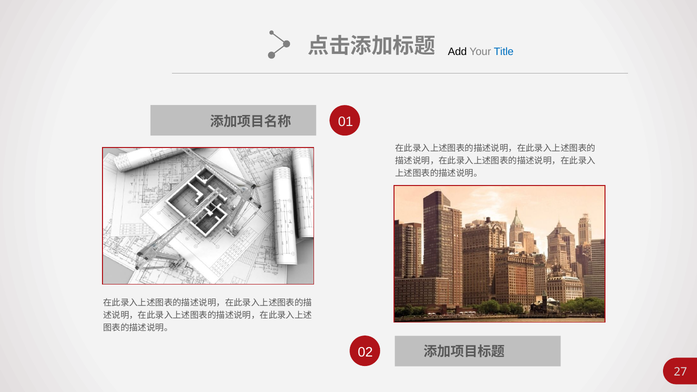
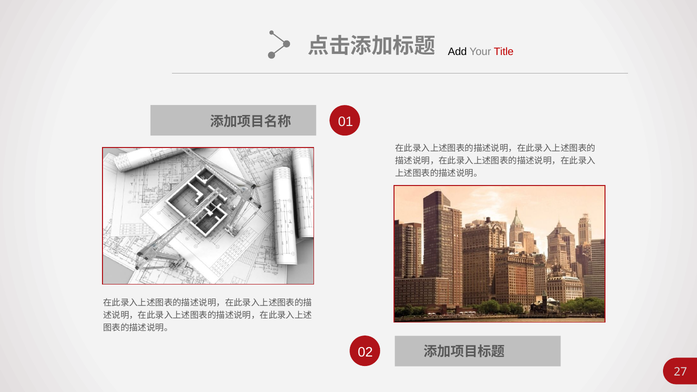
Title colour: blue -> red
